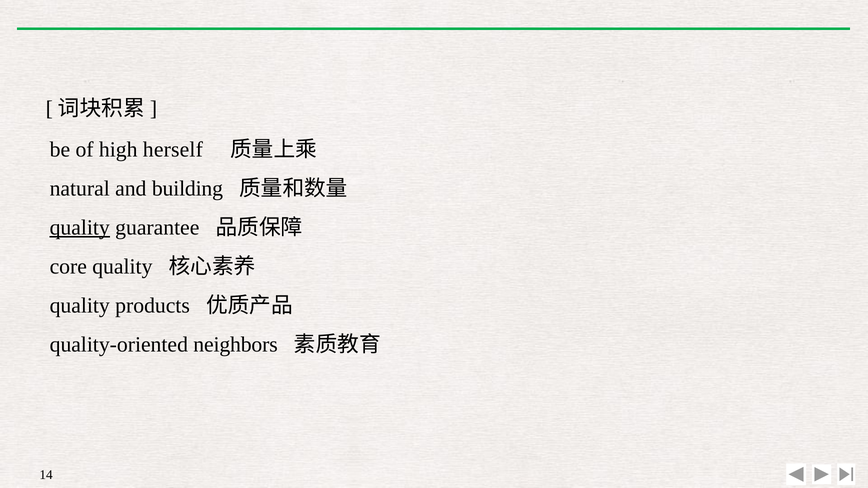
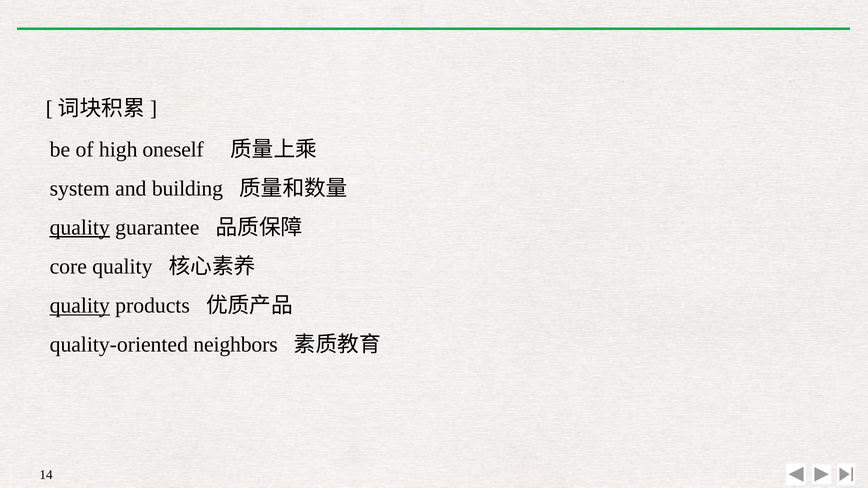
herself: herself -> oneself
natural: natural -> system
quality at (80, 306) underline: none -> present
